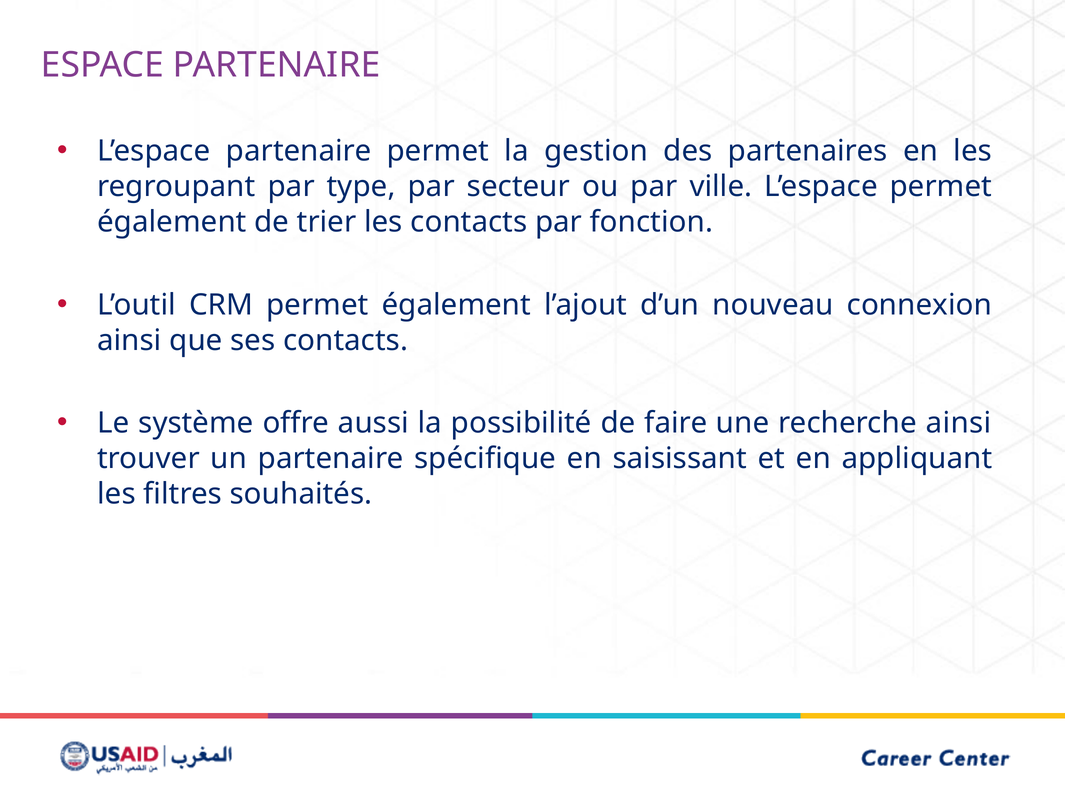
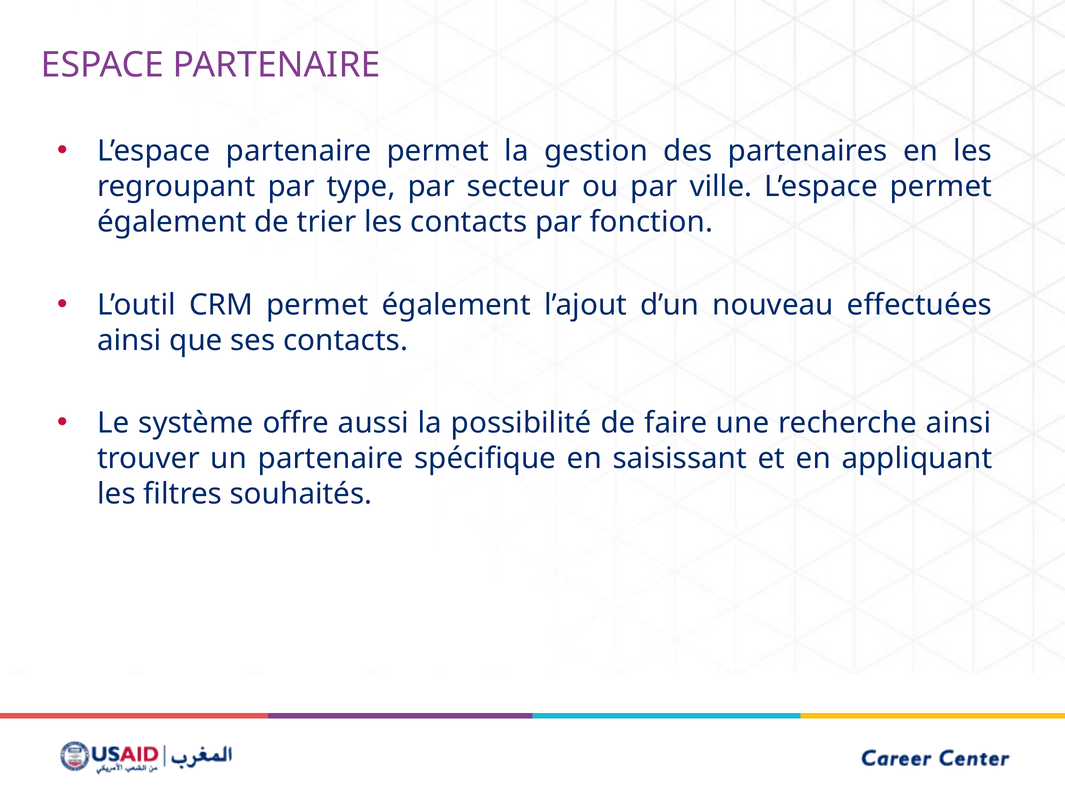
connexion: connexion -> effectuées
